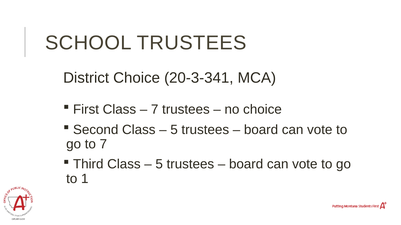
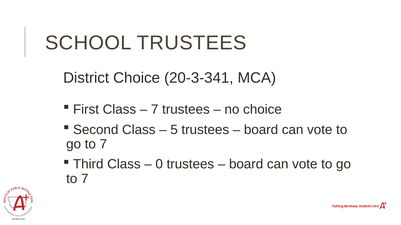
5 at (159, 165): 5 -> 0
1 at (85, 179): 1 -> 7
